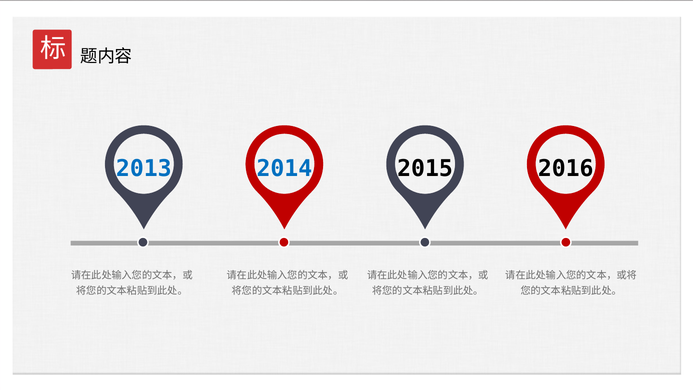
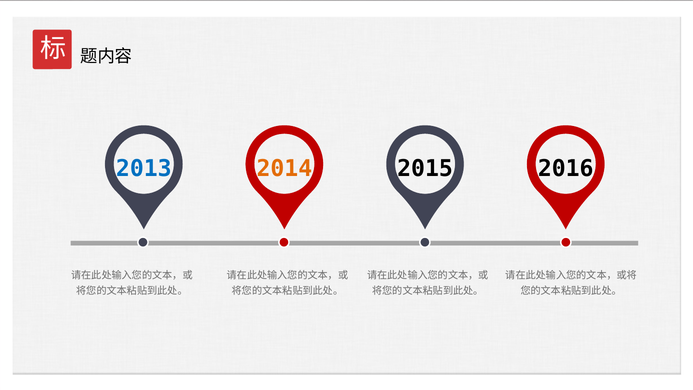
2014 colour: blue -> orange
